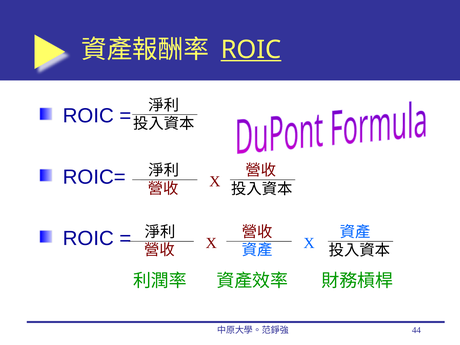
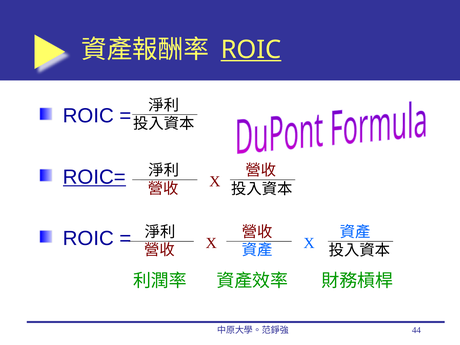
ROIC= underline: none -> present
